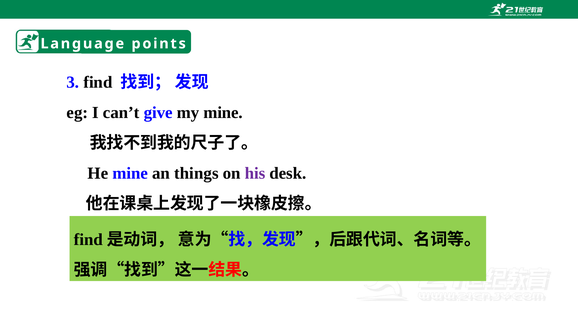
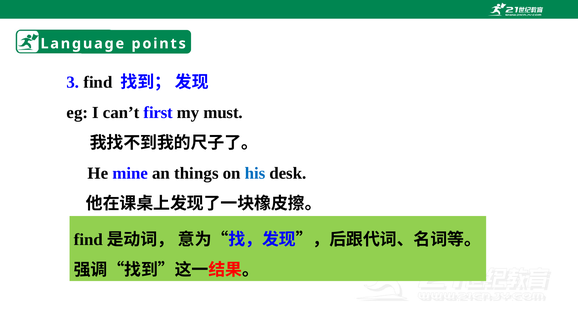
give: give -> first
my mine: mine -> must
his colour: purple -> blue
